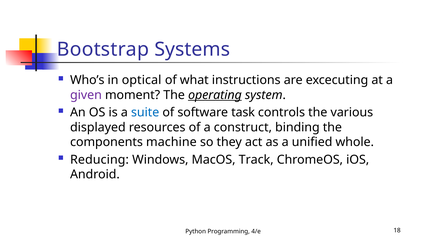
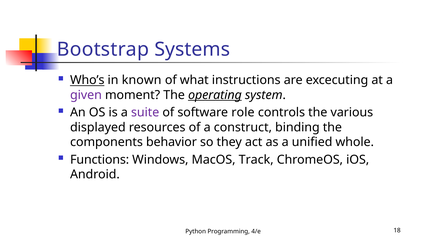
Who’s underline: none -> present
optical: optical -> known
suite colour: blue -> purple
task: task -> role
machine: machine -> behavior
Reducing: Reducing -> Functions
